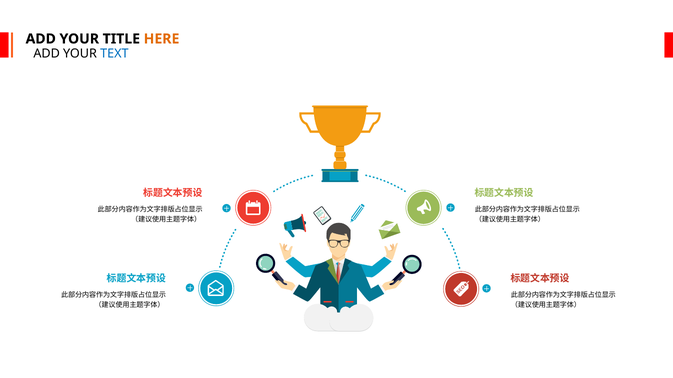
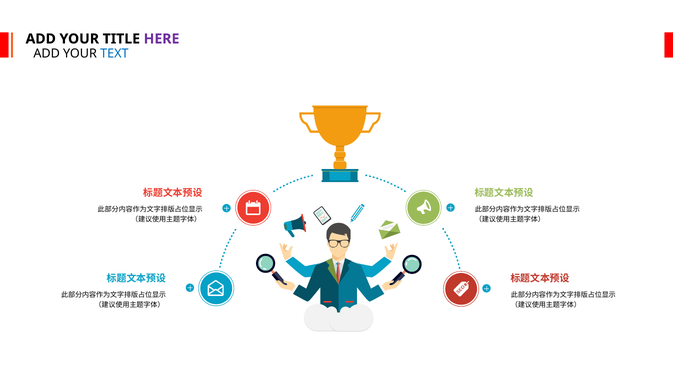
HERE colour: orange -> purple
